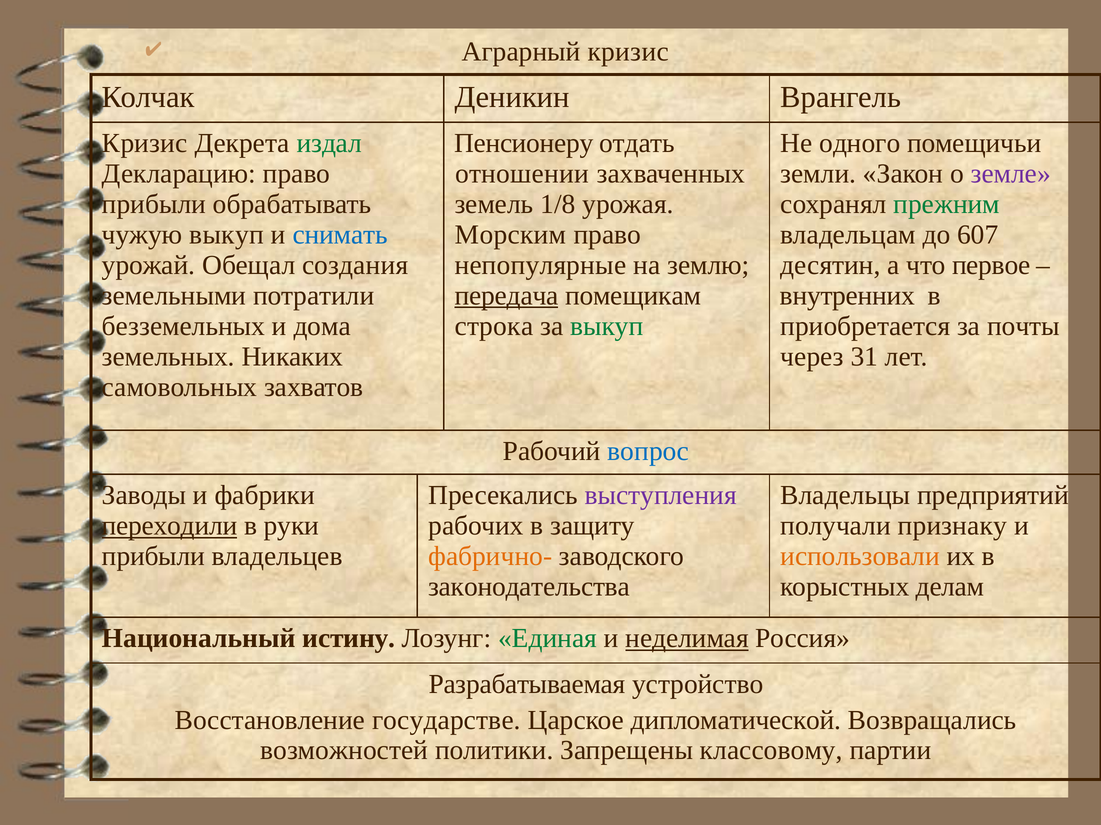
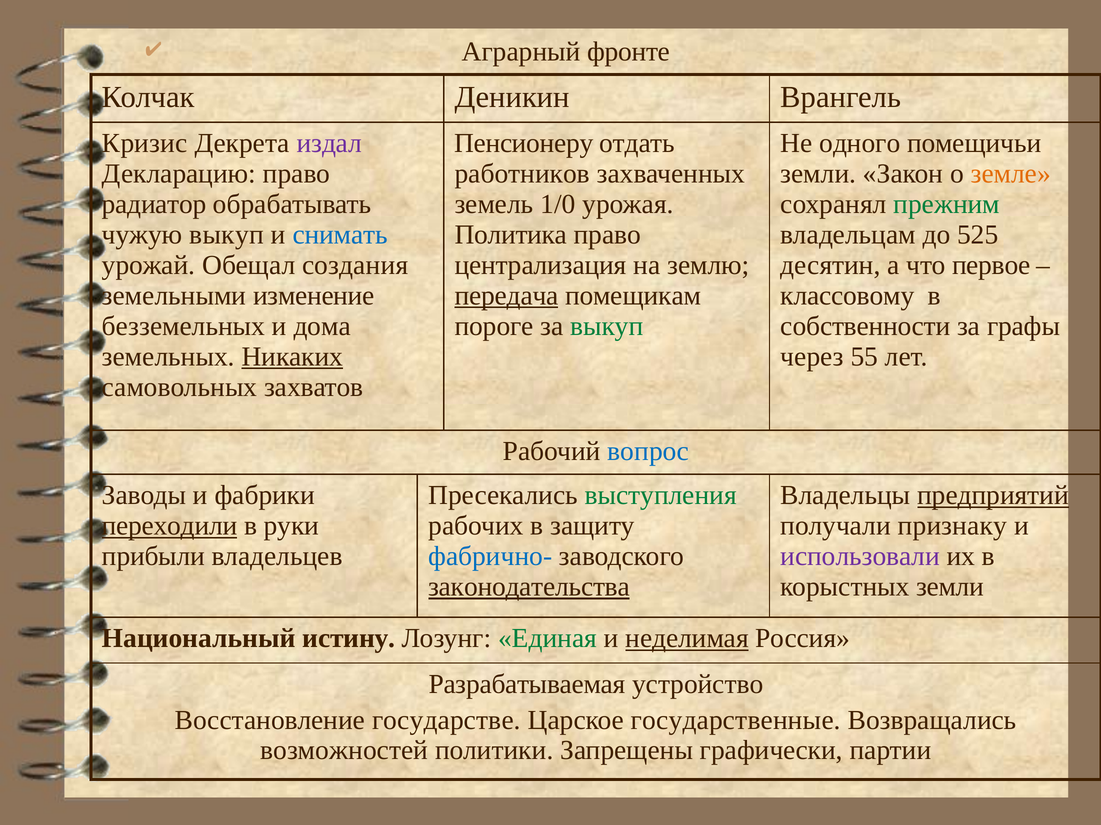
Аграрный кризис: кризис -> фронте
издал colour: green -> purple
отношении: отношении -> работников
земле colour: purple -> orange
прибыли at (154, 204): прибыли -> радиатор
1/8: 1/8 -> 1/0
Морским: Морским -> Политика
607: 607 -> 525
непопулярные: непопулярные -> централизация
потратили: потратили -> изменение
внутренних: внутренних -> классовому
строка: строка -> пороге
приобретается: приобретается -> собственности
почты: почты -> графы
Никаких underline: none -> present
31: 31 -> 55
выступления colour: purple -> green
предприятий underline: none -> present
фабрично- colour: orange -> blue
использовали colour: orange -> purple
законодательства underline: none -> present
корыстных делам: делам -> земли
дипломатической: дипломатической -> государственные
классовому: классовому -> графически
